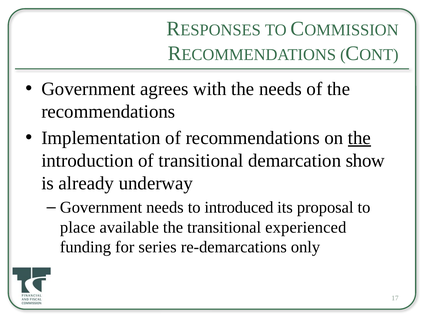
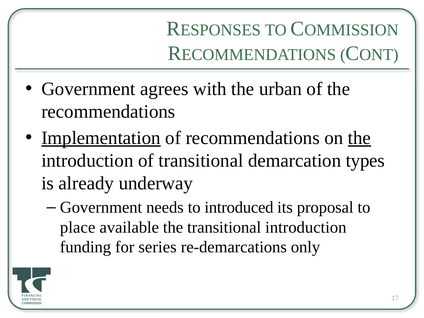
the needs: needs -> urban
Implementation underline: none -> present
show: show -> types
transitional experienced: experienced -> introduction
